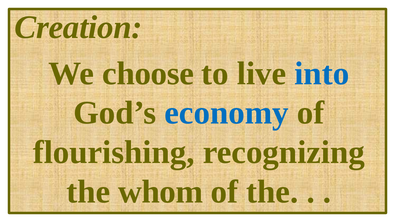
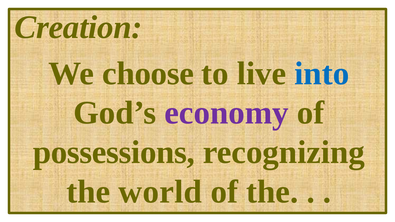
economy colour: blue -> purple
flourishing: flourishing -> possessions
whom: whom -> world
